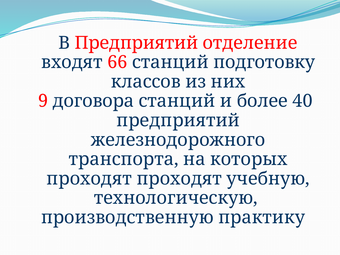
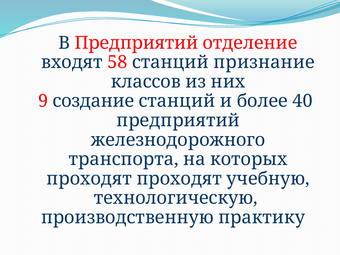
66: 66 -> 58
подготовку: подготовку -> признание
договора: договора -> создание
